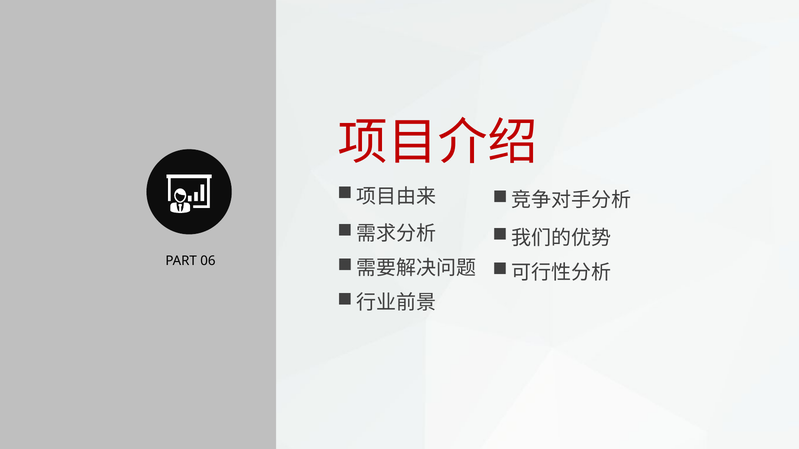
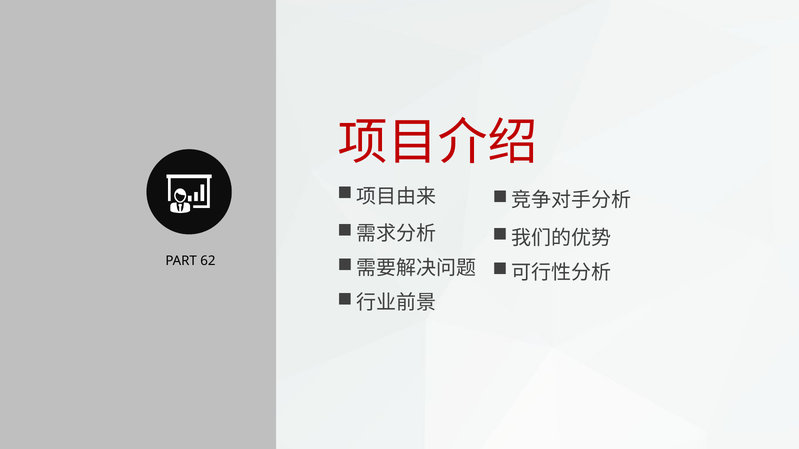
06: 06 -> 62
